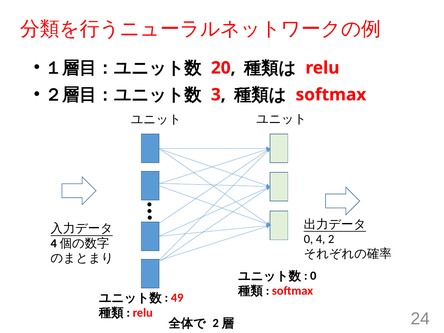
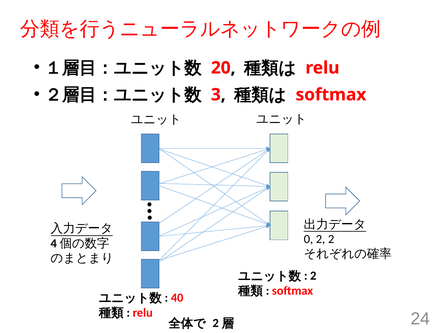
0 4: 4 -> 2
0 at (313, 276): 0 -> 2
49: 49 -> 40
